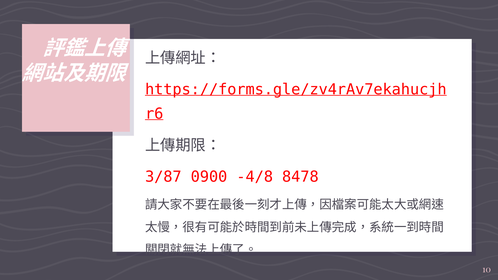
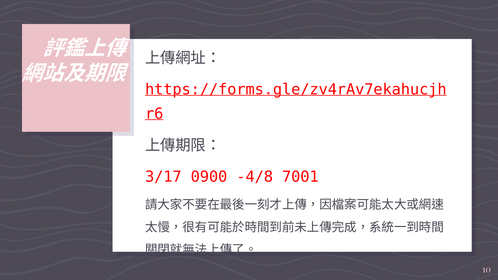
3/87: 3/87 -> 3/17
8478: 8478 -> 7001
